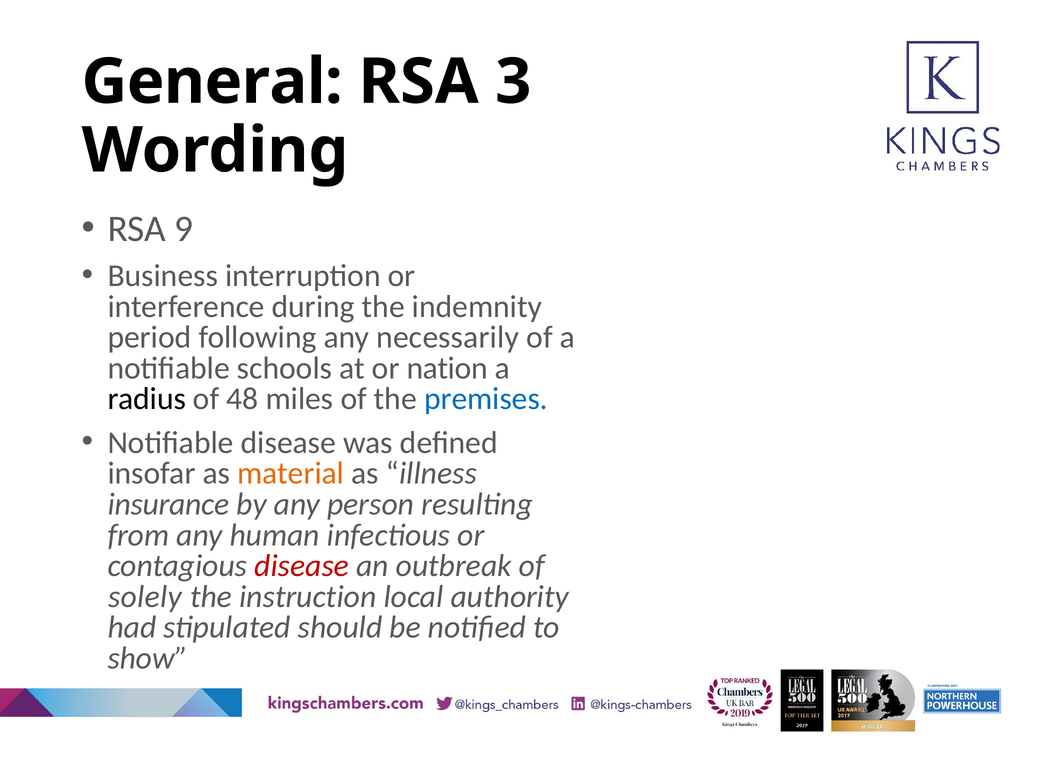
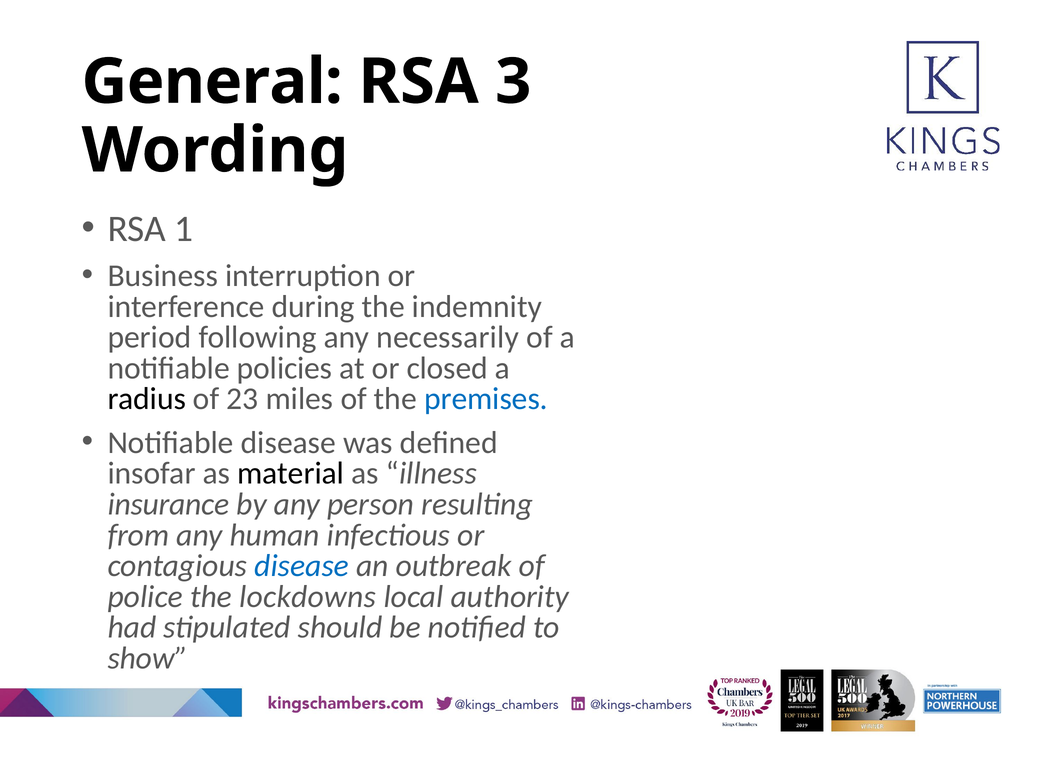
9: 9 -> 1
schools: schools -> policies
nation: nation -> closed
48: 48 -> 23
material colour: orange -> black
disease at (302, 566) colour: red -> blue
solely: solely -> police
instruction: instruction -> lockdowns
